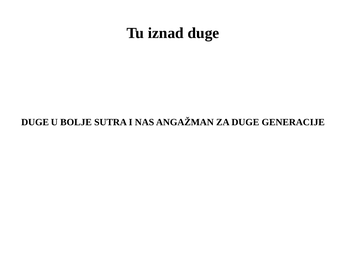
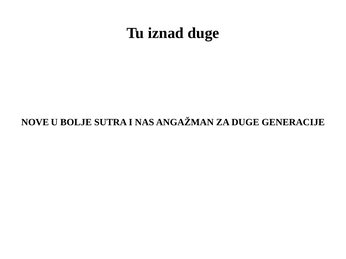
DUGE at (35, 123): DUGE -> NOVE
